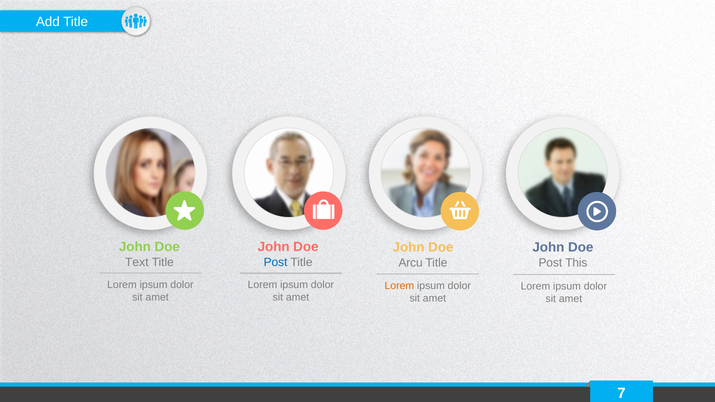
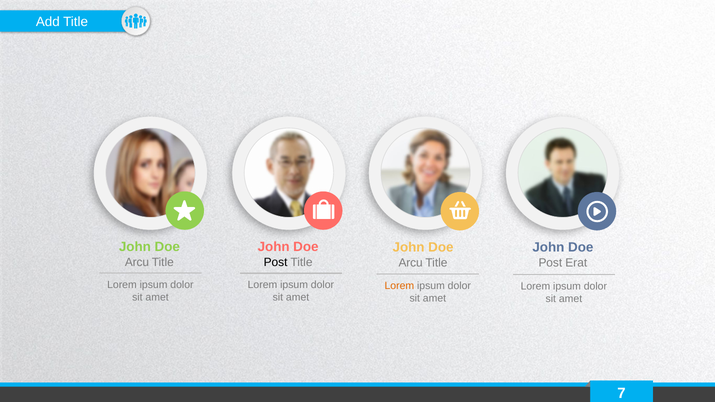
Text at (137, 263): Text -> Arcu
Post at (276, 263) colour: blue -> black
This: This -> Erat
